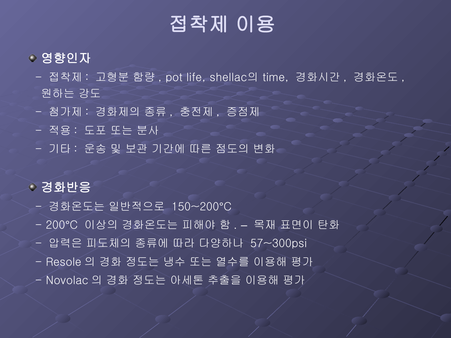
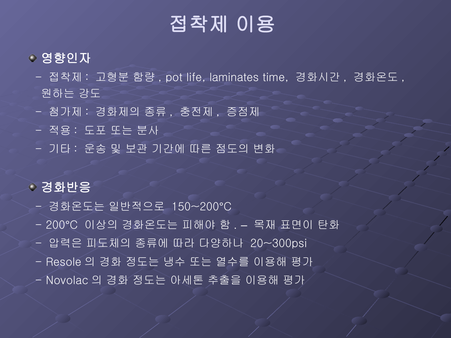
shellac의: shellac의 -> laminates
57~300psi: 57~300psi -> 20~300psi
